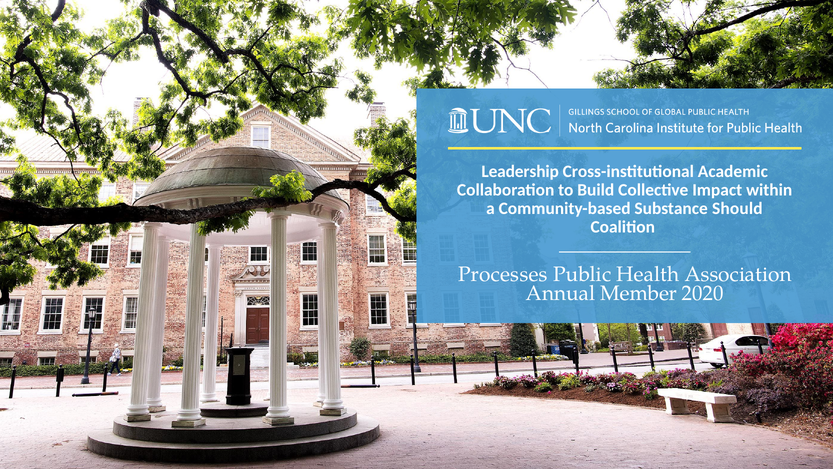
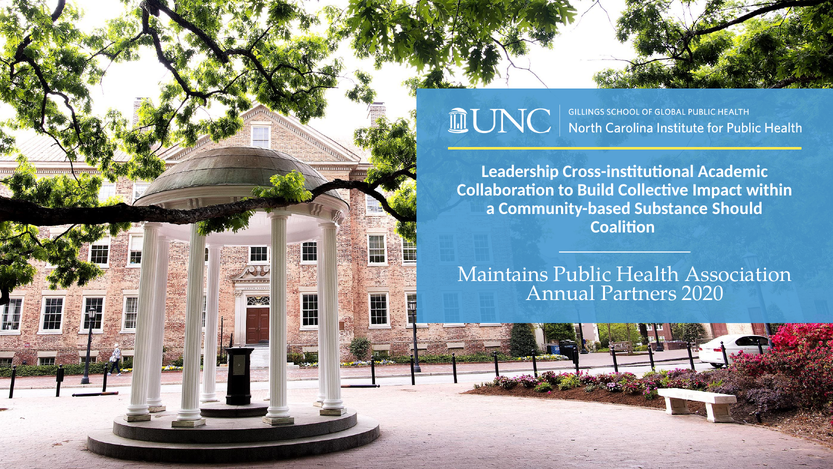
Processes: Processes -> Maintains
Member: Member -> Partners
